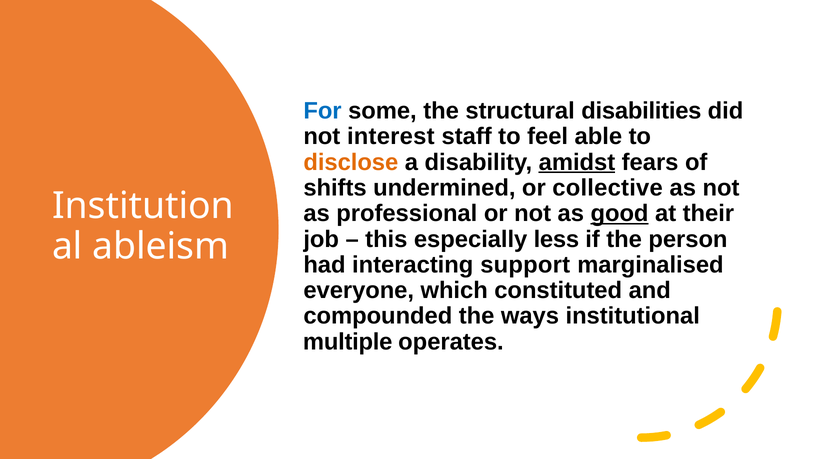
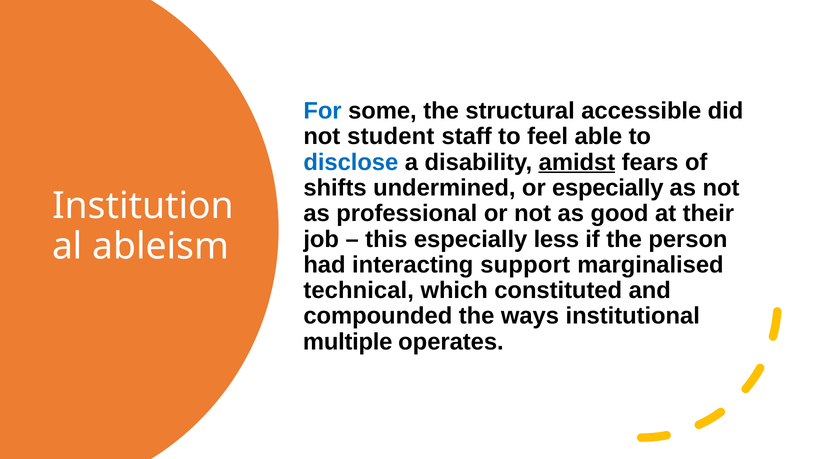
disabilities: disabilities -> accessible
interest: interest -> student
disclose colour: orange -> blue
or collective: collective -> especially
good underline: present -> none
everyone: everyone -> technical
